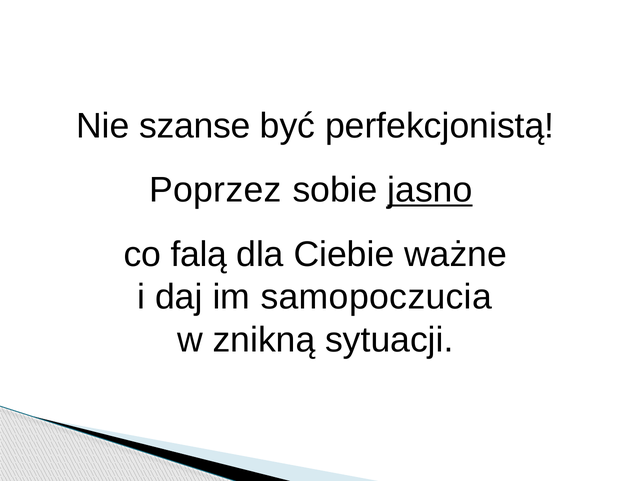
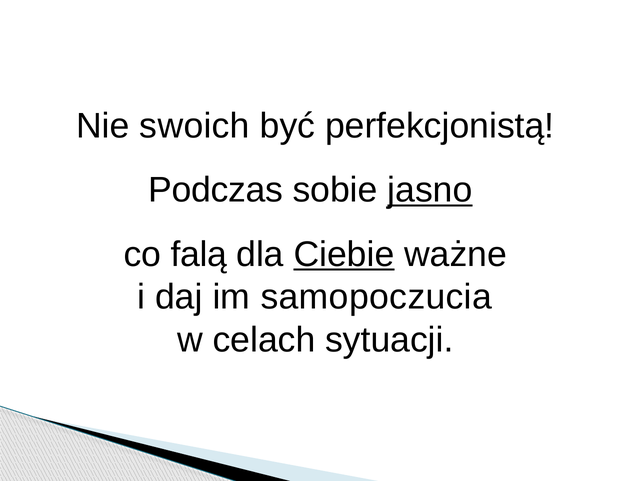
szanse: szanse -> swoich
Poprzez: Poprzez -> Podczas
Ciebie underline: none -> present
znikną: znikną -> celach
